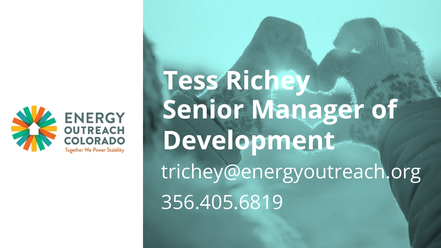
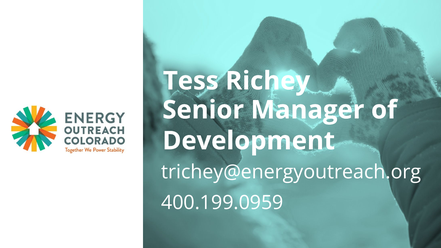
356.405.6819: 356.405.6819 -> 400.199.0959
